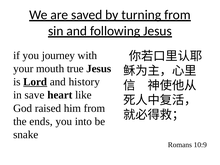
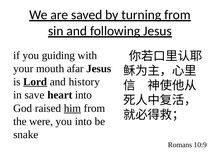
journey: journey -> guiding
true: true -> afar
heart like: like -> into
him underline: none -> present
ends: ends -> were
